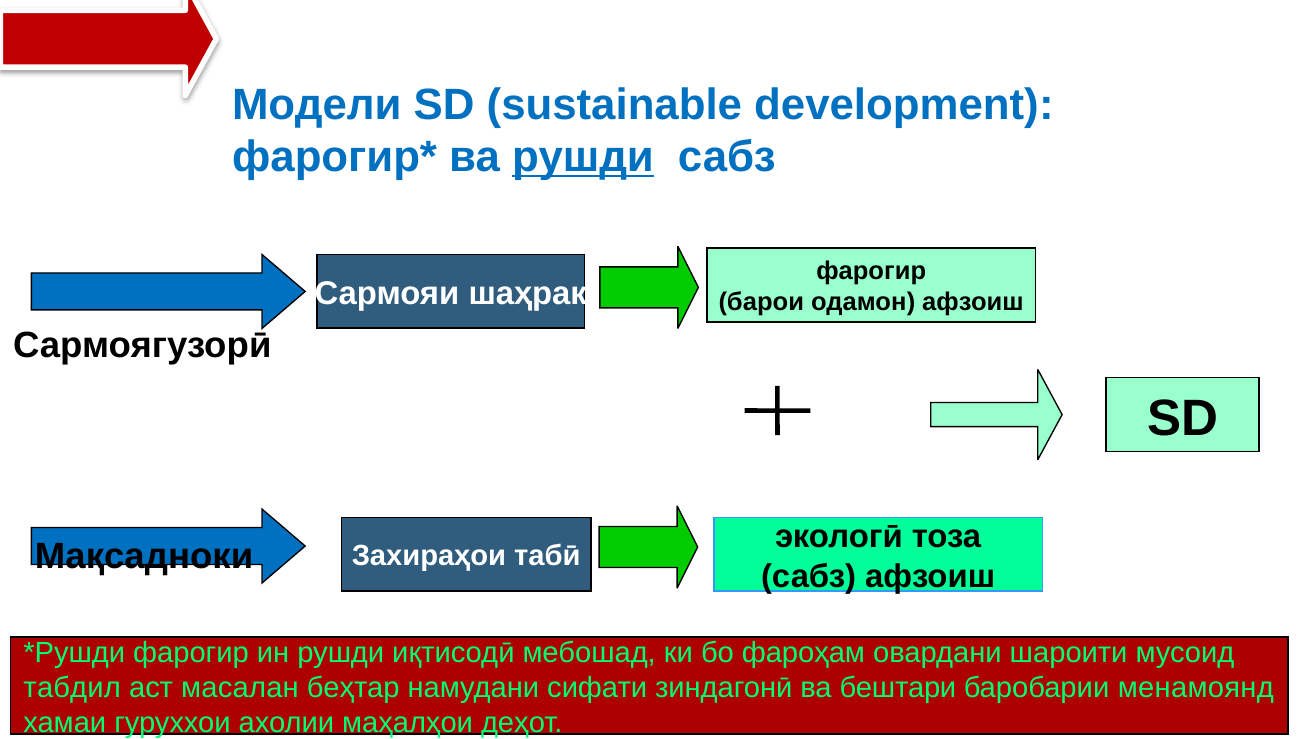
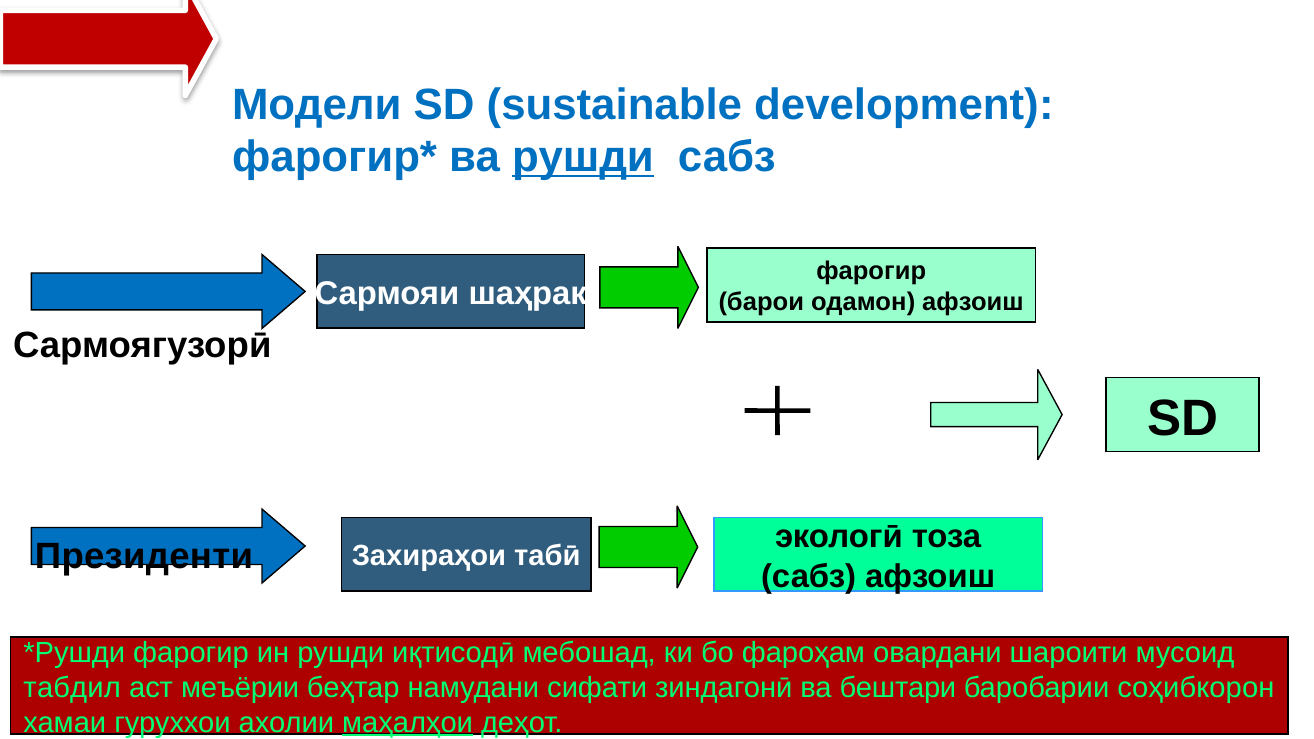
Мақсадноки: Мақсадноки -> Президенти
масалан: масалан -> меъёрии
менамоянд: менамоянд -> соҳибкорон
маҳалҳои underline: none -> present
